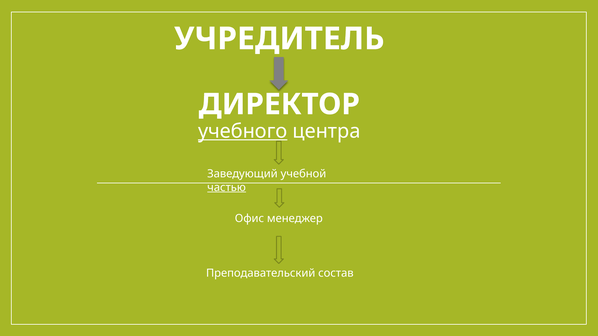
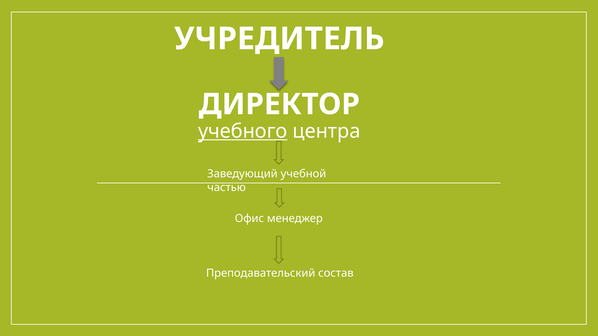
частью underline: present -> none
